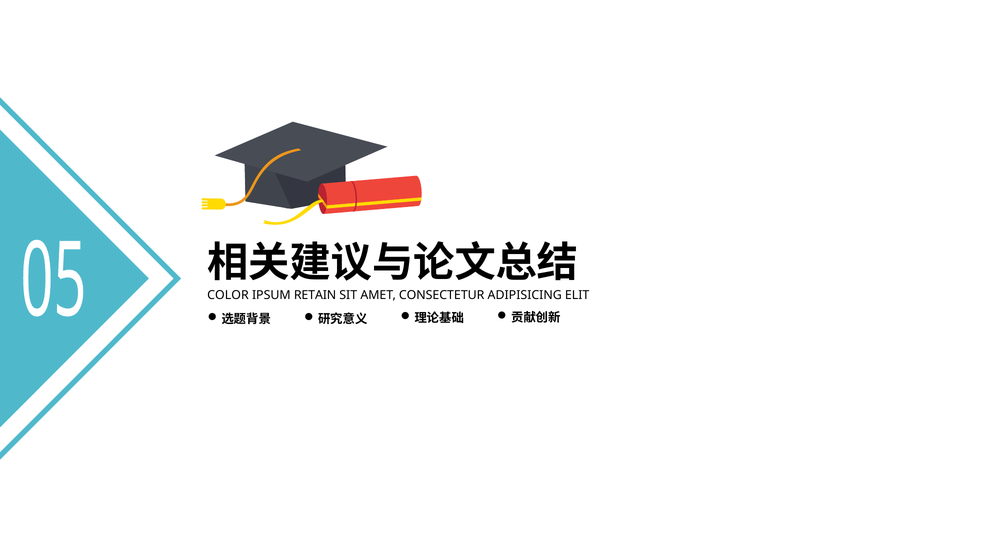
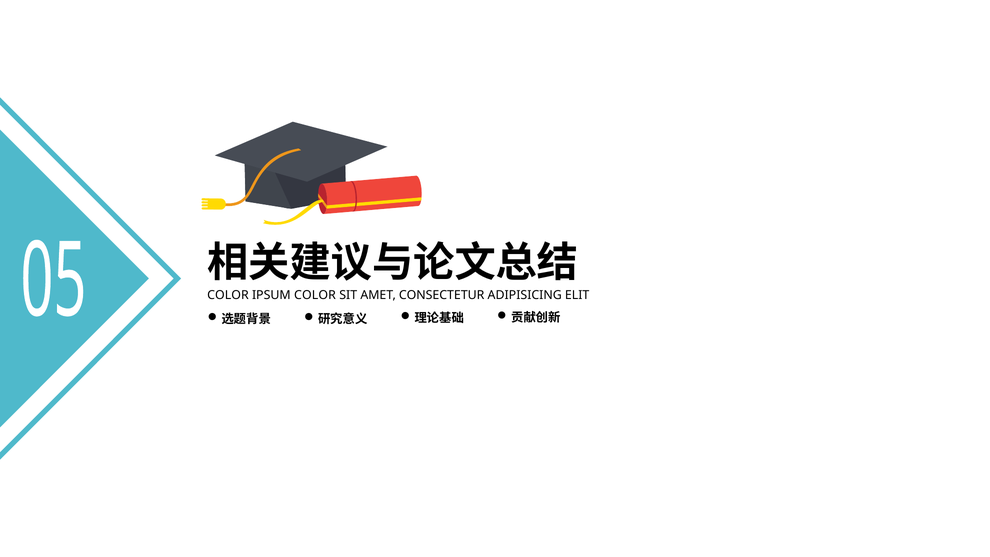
IPSUM RETAIN: RETAIN -> COLOR
